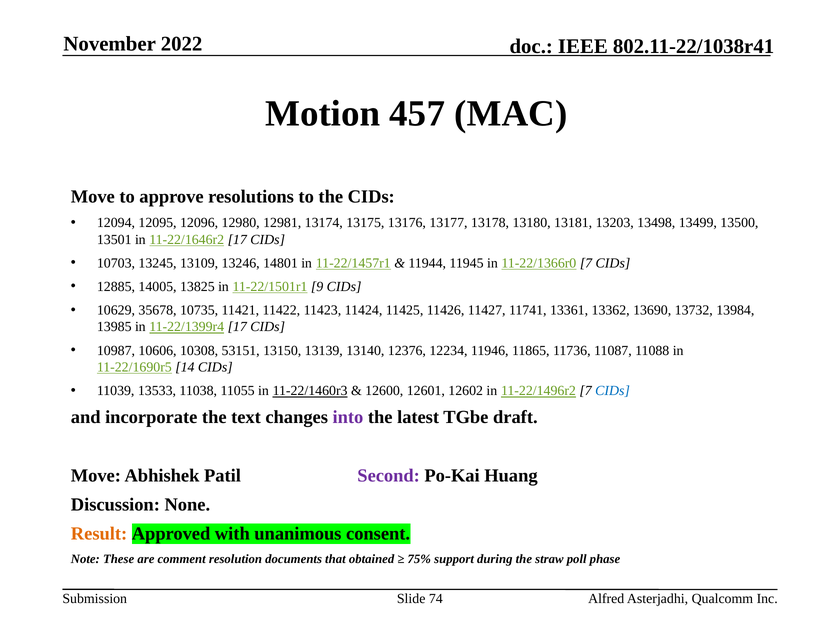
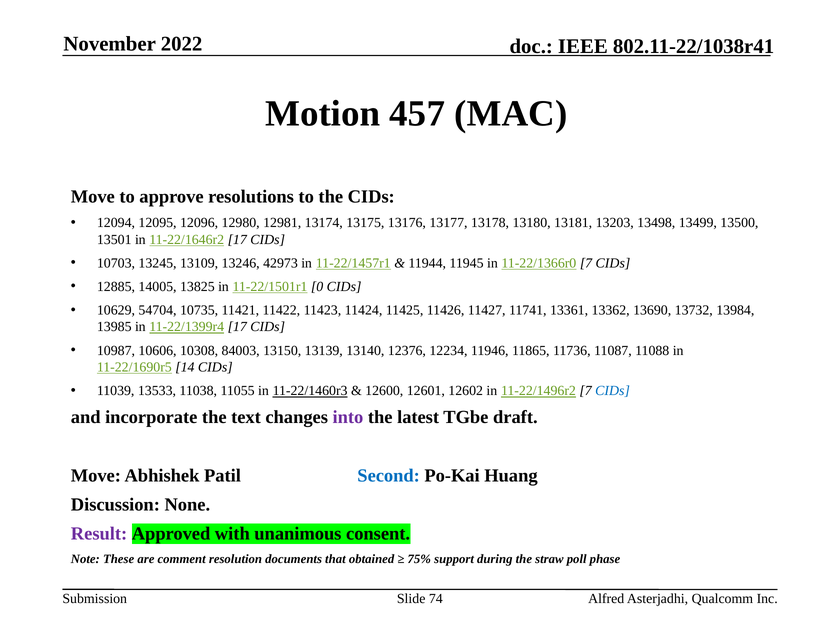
14801: 14801 -> 42973
9: 9 -> 0
35678: 35678 -> 54704
53151: 53151 -> 84003
Second colour: purple -> blue
Result colour: orange -> purple
